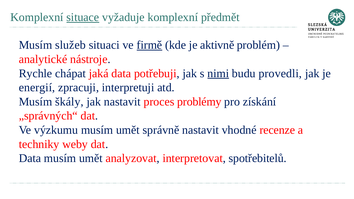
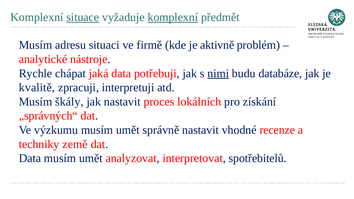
komplexní at (173, 17) underline: none -> present
služeb: služeb -> adresu
firmě underline: present -> none
provedli: provedli -> databáze
energií: energií -> kvalitě
problémy: problémy -> lokálních
weby: weby -> země
